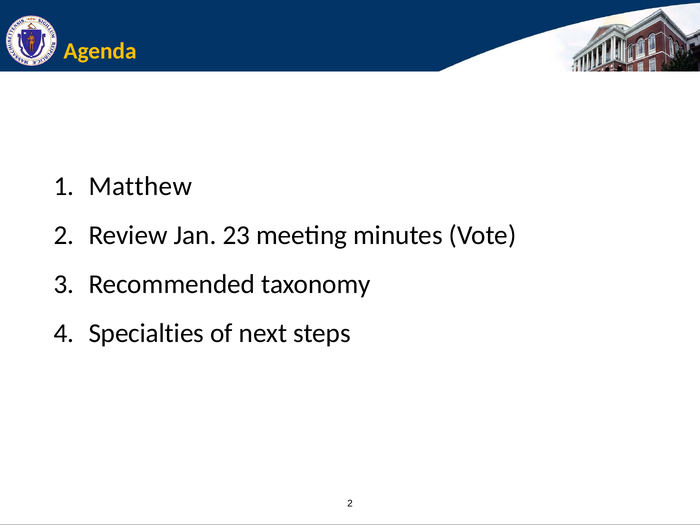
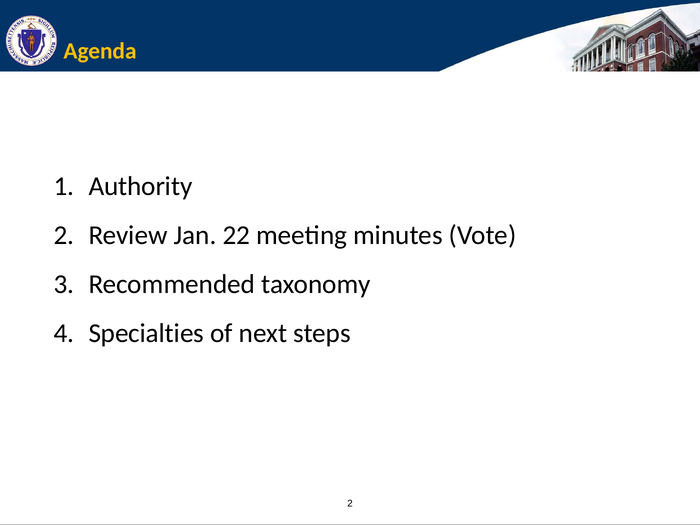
Matthew: Matthew -> Authority
23: 23 -> 22
